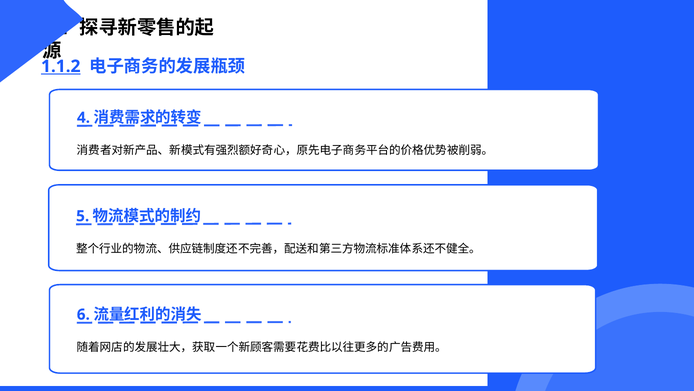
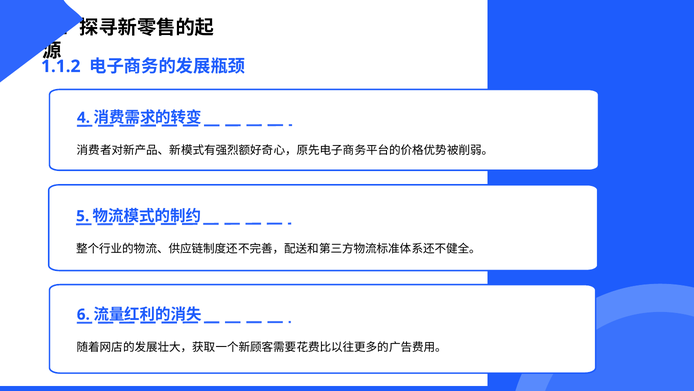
1.1.2 underline: present -> none
